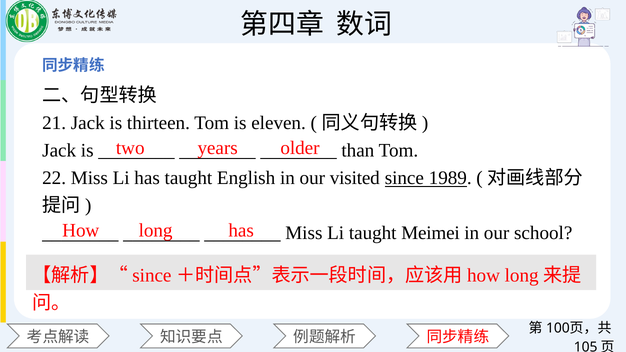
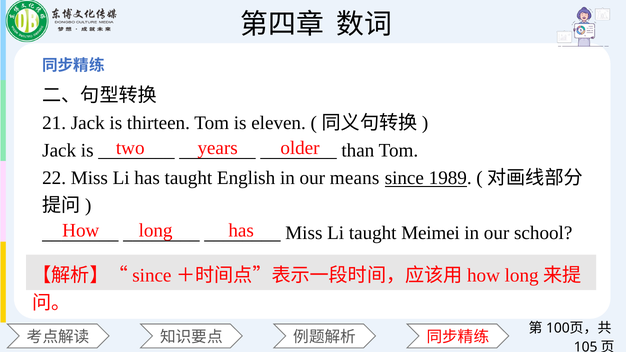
visited: visited -> means
